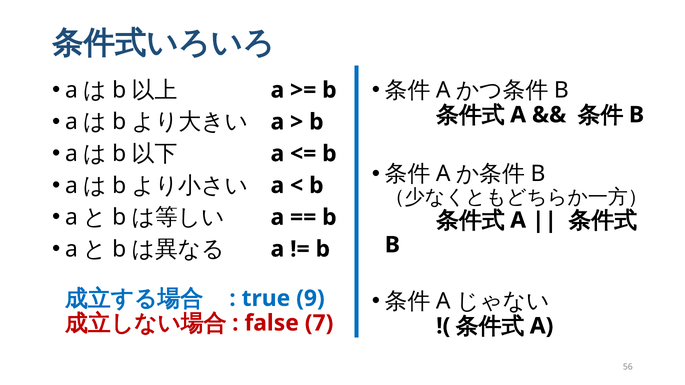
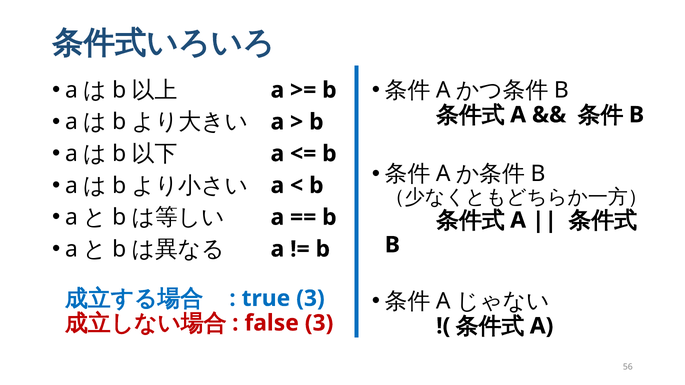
true 9: 9 -> 3
false 7: 7 -> 3
